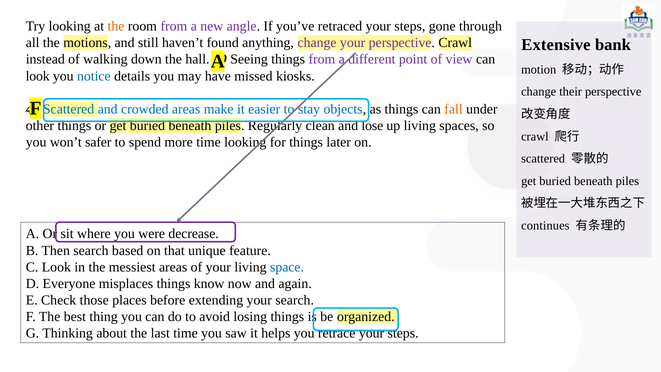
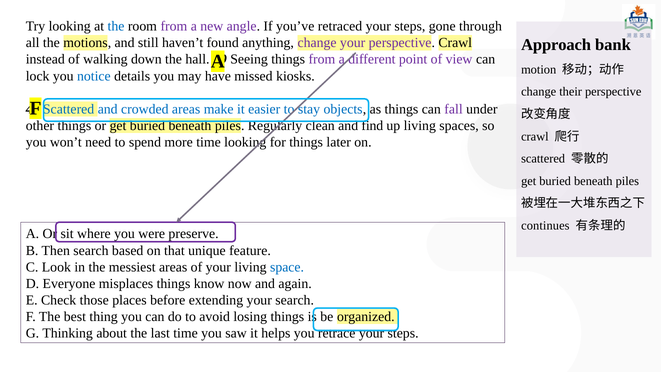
the at (116, 26) colour: orange -> blue
Extensive: Extensive -> Approach
look at (38, 76): look -> lock
fall colour: orange -> purple
lose: lose -> find
safer: safer -> need
decrease: decrease -> preserve
